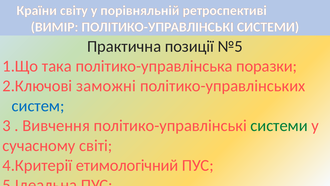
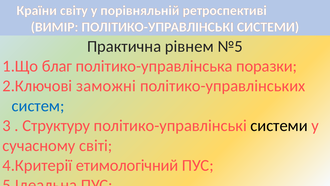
позиції: позиції -> рівнем
така: така -> благ
Вивчення: Вивчення -> Структуру
системи at (279, 125) colour: green -> black
